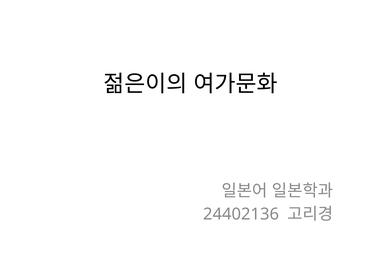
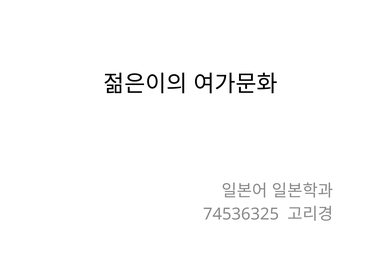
24402136: 24402136 -> 74536325
